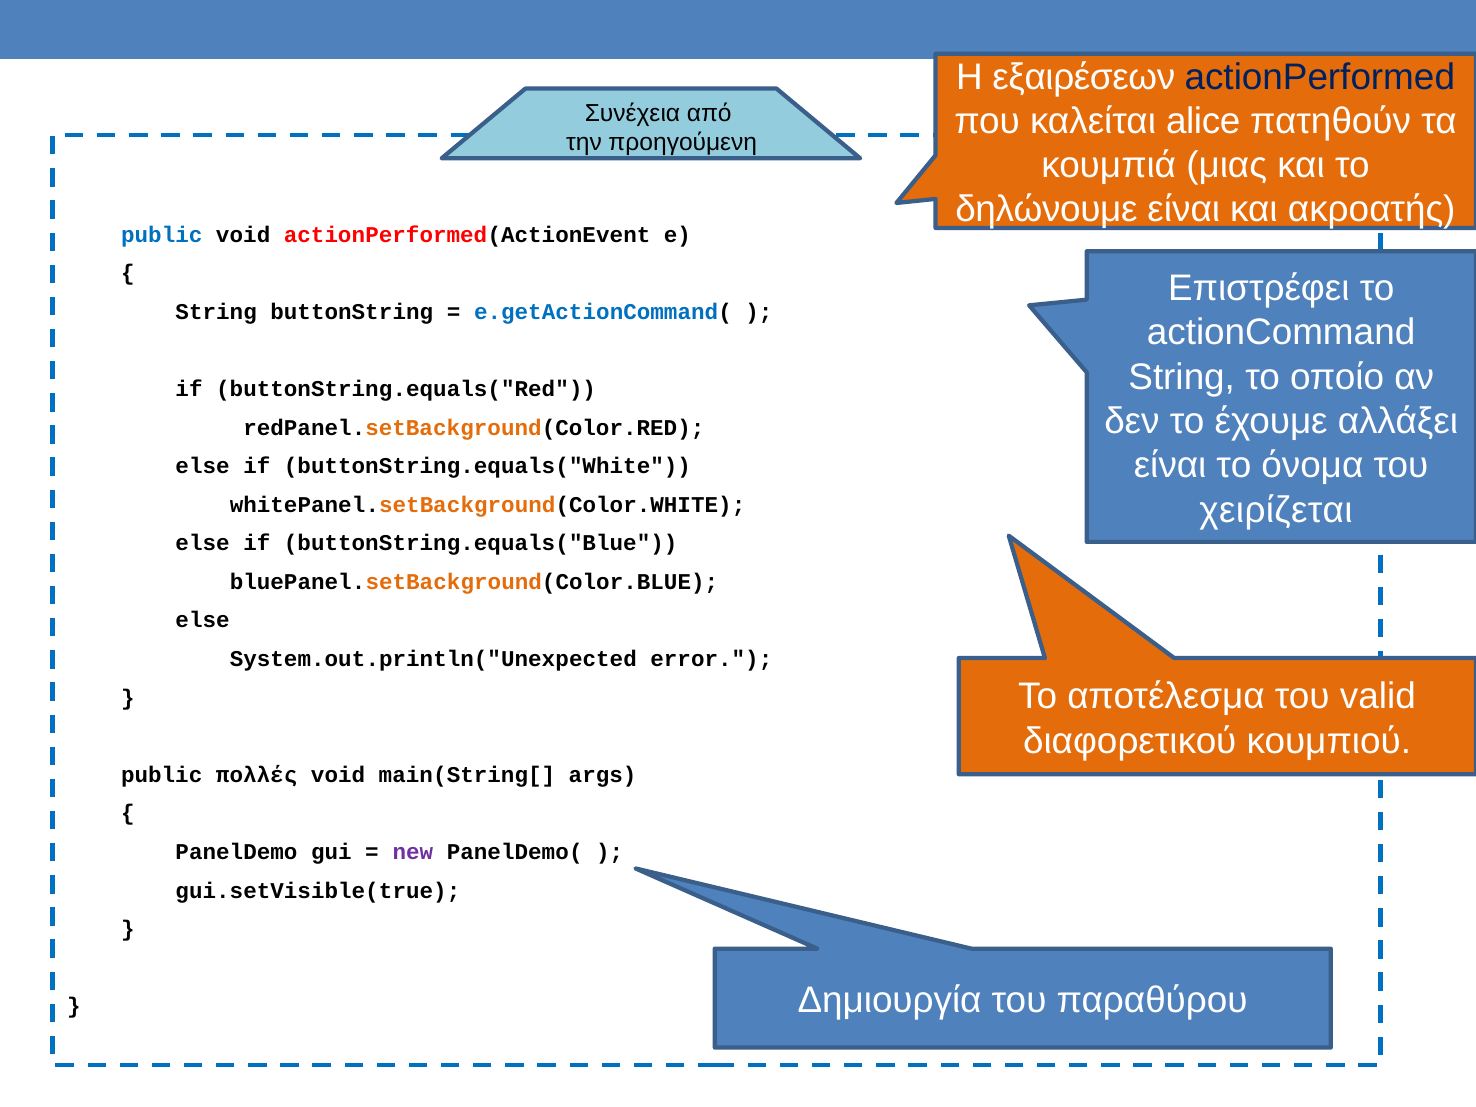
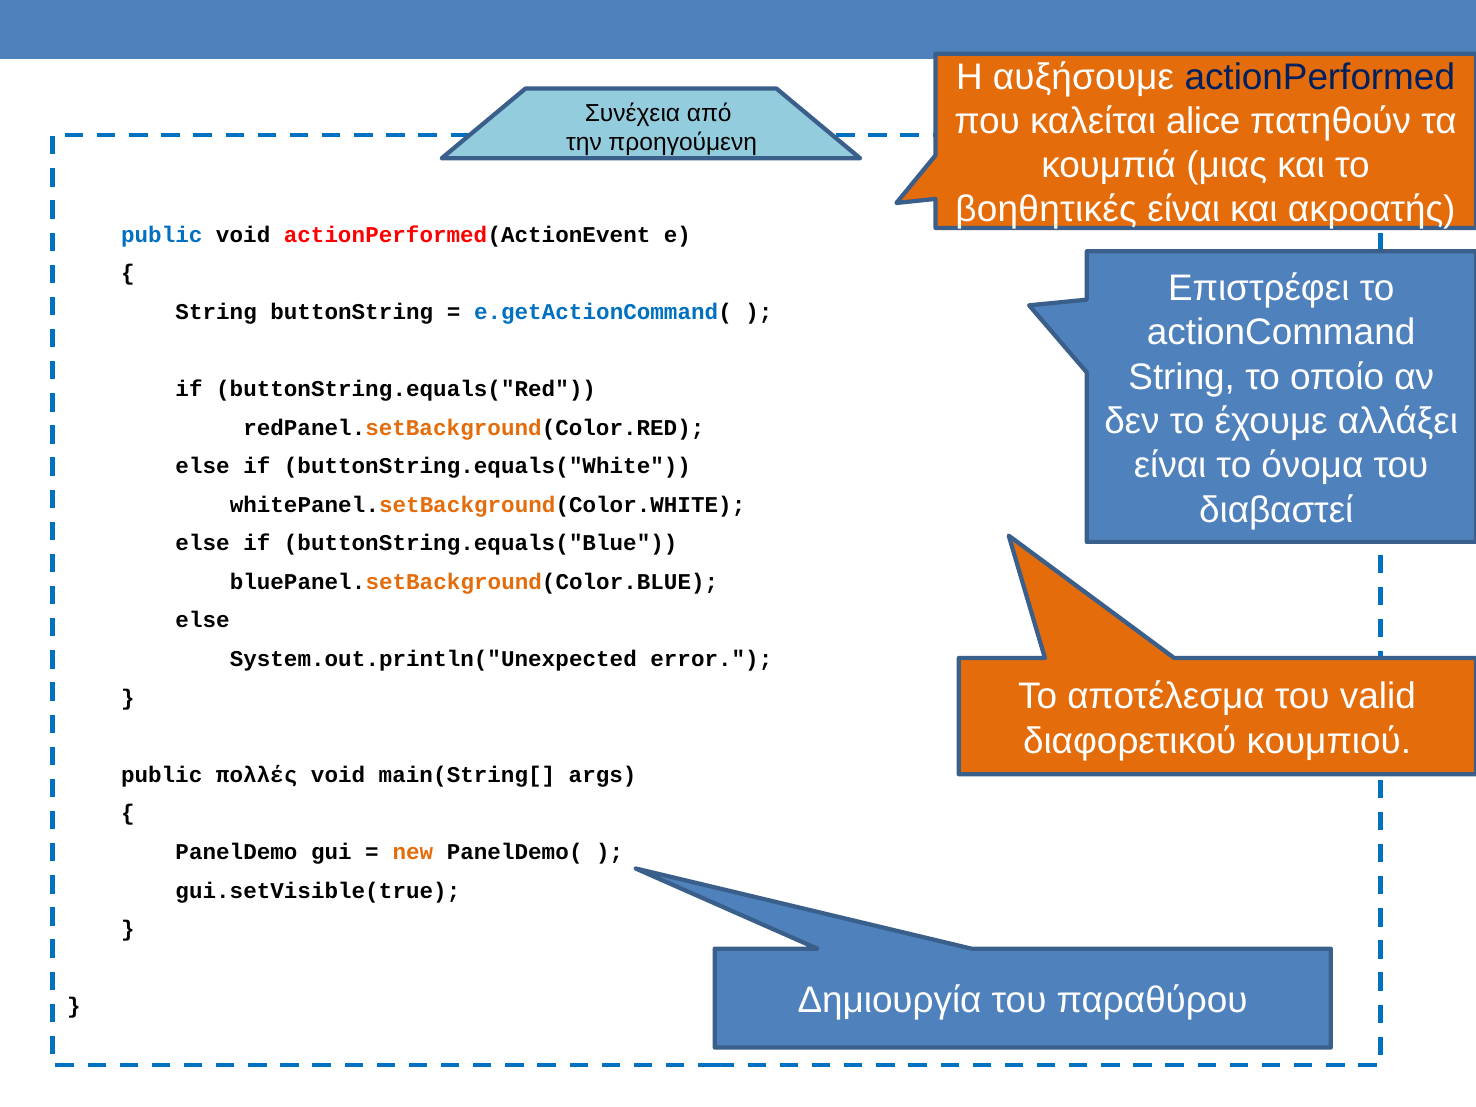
εξαιρέσεων: εξαιρέσεων -> αυξήσουμε
δηλώνουμε: δηλώνουμε -> βοηθητικές
χειρίζεται: χειρίζεται -> διαβαστεί
new colour: purple -> orange
